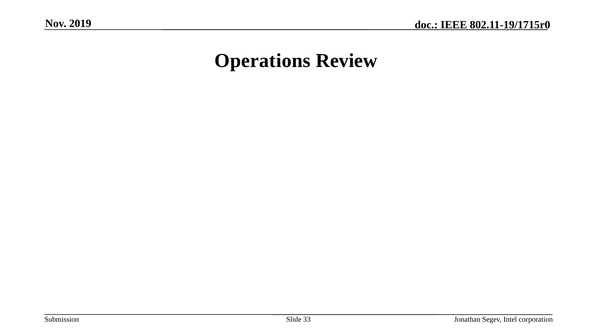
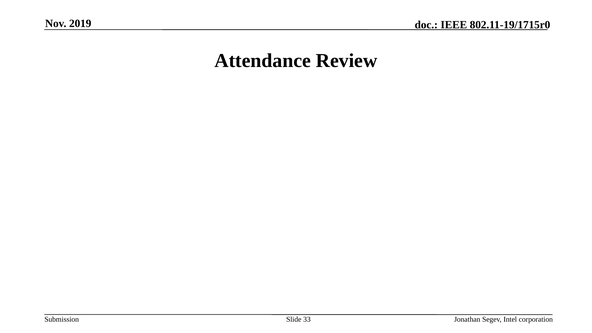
Operations: Operations -> Attendance
